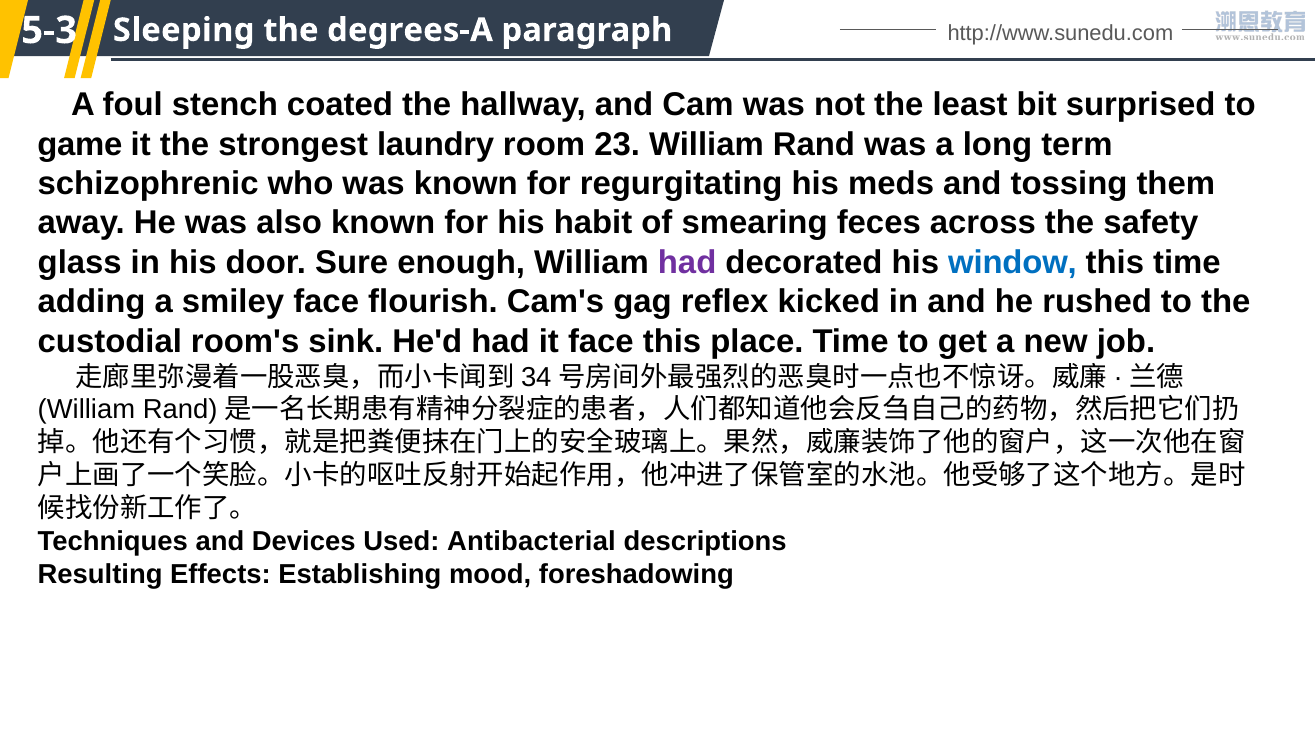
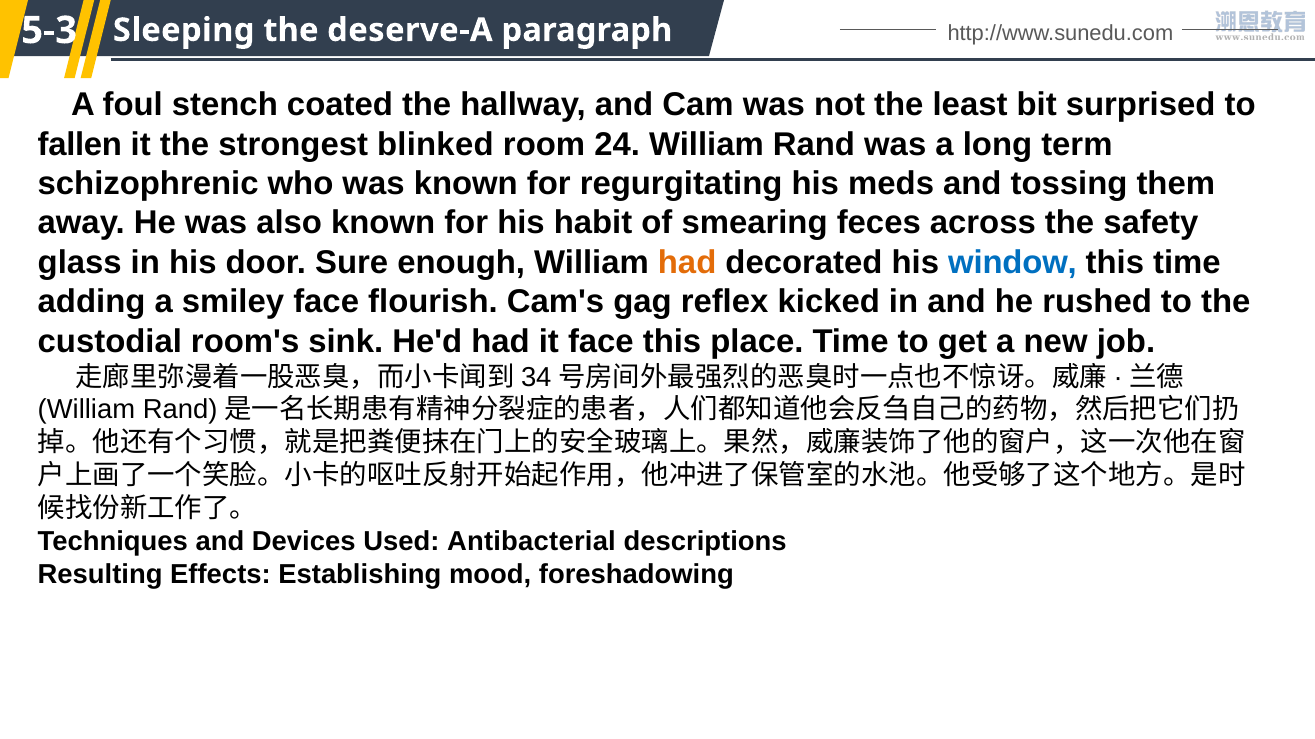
degrees-A: degrees-A -> deserve-A
game: game -> fallen
laundry: laundry -> blinked
23: 23 -> 24
had at (687, 263) colour: purple -> orange
